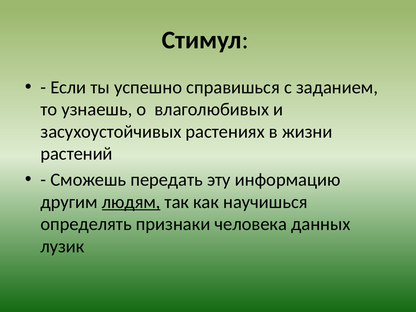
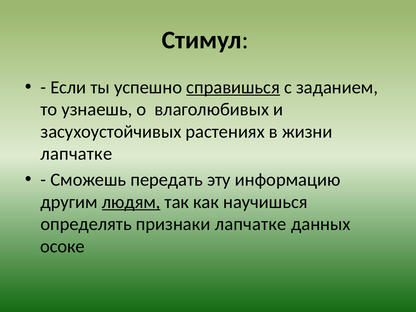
справишься underline: none -> present
растений at (77, 154): растений -> лапчатке
признаки человека: человека -> лапчатке
лузик: лузик -> осоке
